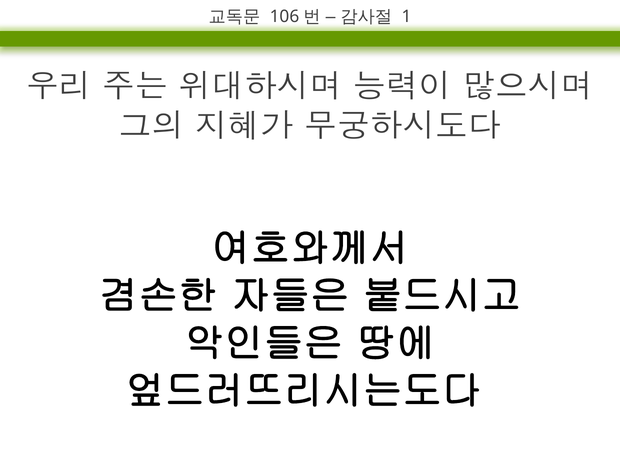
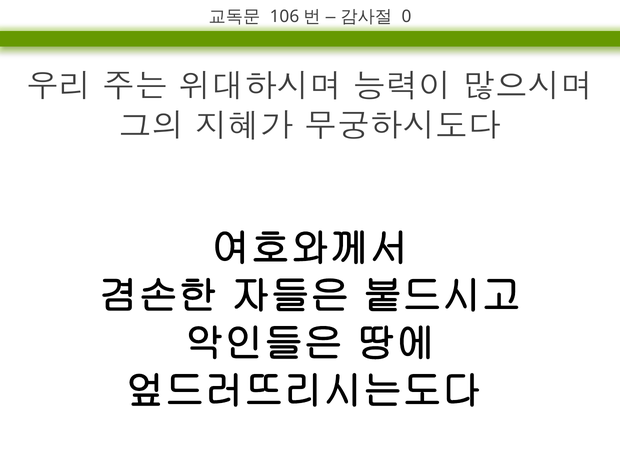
1: 1 -> 0
